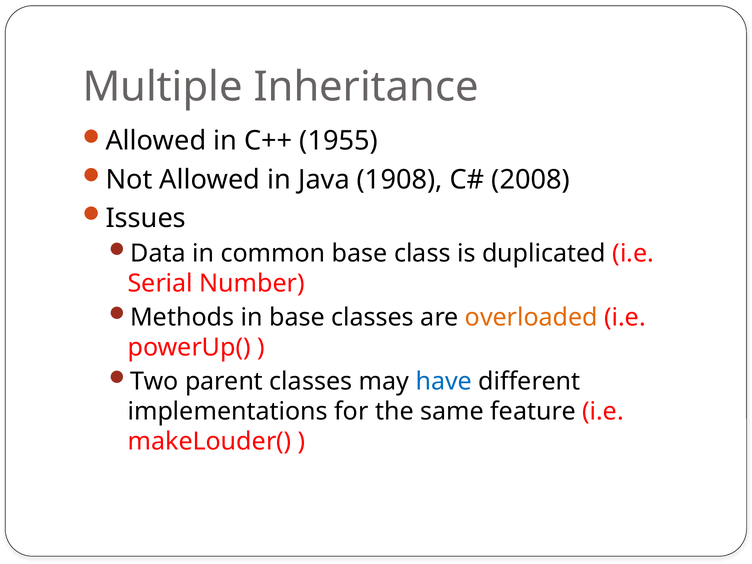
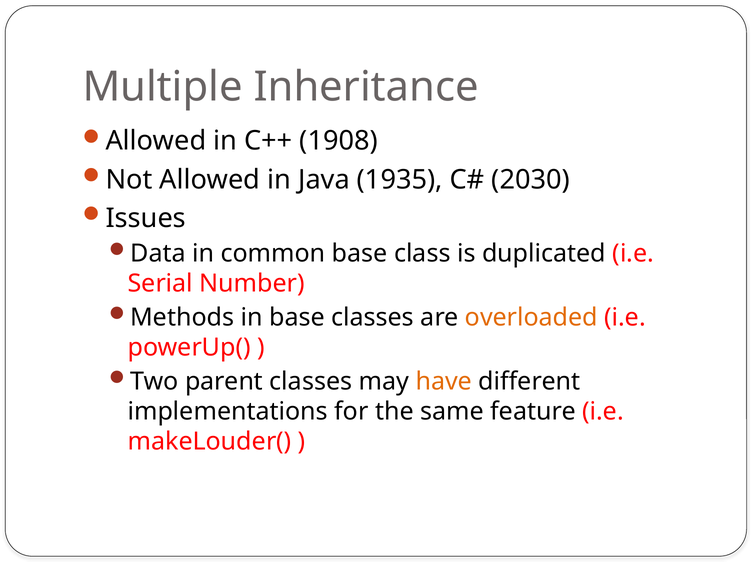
1955: 1955 -> 1908
1908: 1908 -> 1935
2008: 2008 -> 2030
have colour: blue -> orange
